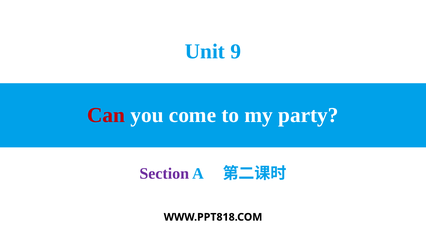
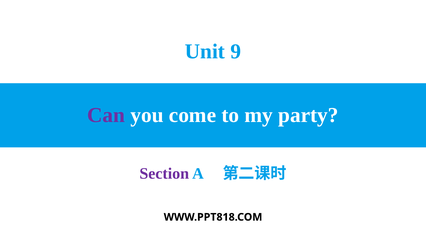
Can colour: red -> purple
